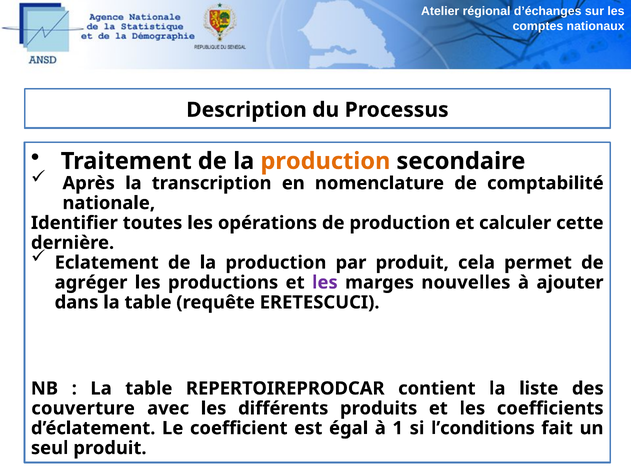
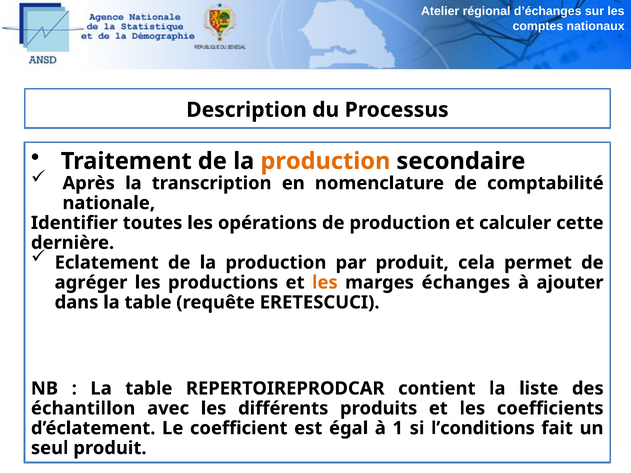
les at (325, 283) colour: purple -> orange
nouvelles: nouvelles -> échanges
couverture: couverture -> échantillon
